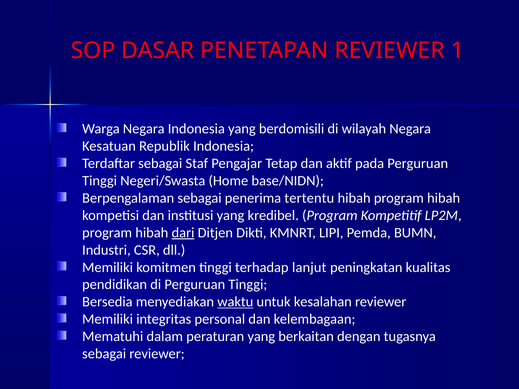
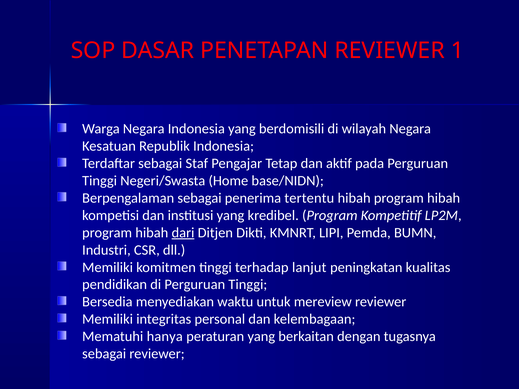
waktu underline: present -> none
kesalahan: kesalahan -> mereview
dalam: dalam -> hanya
